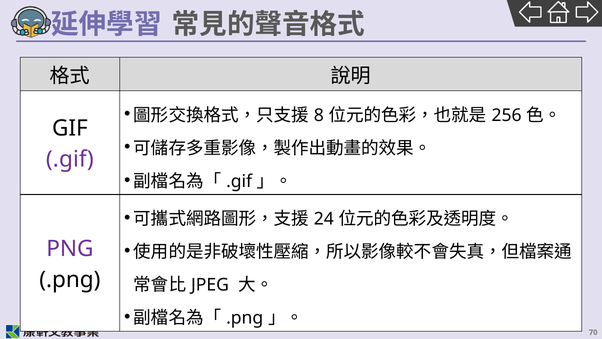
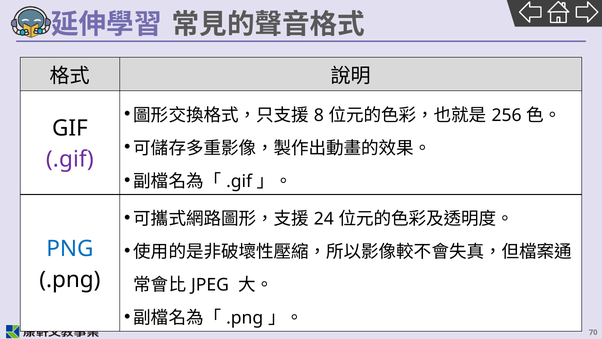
PNG colour: purple -> blue
